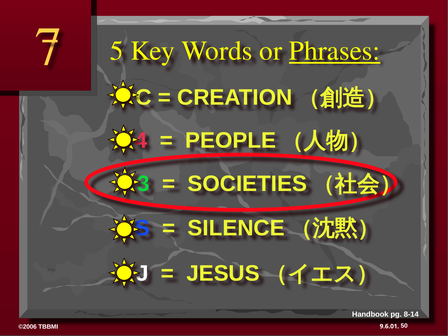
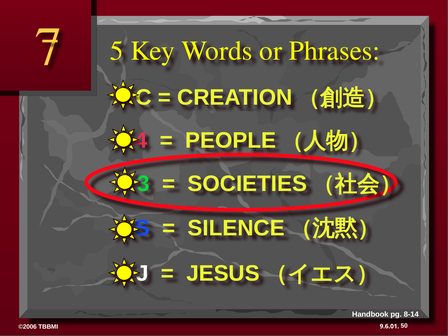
Phrases underline: present -> none
